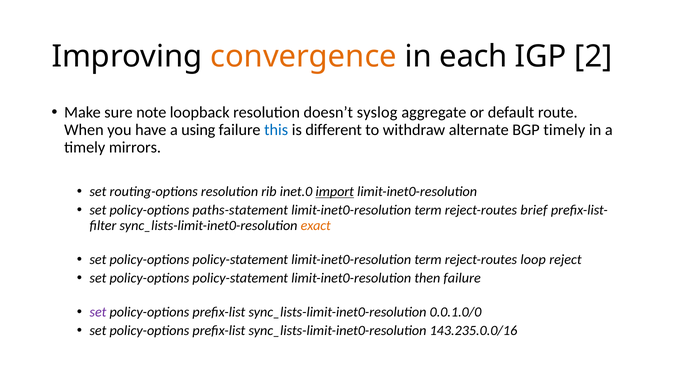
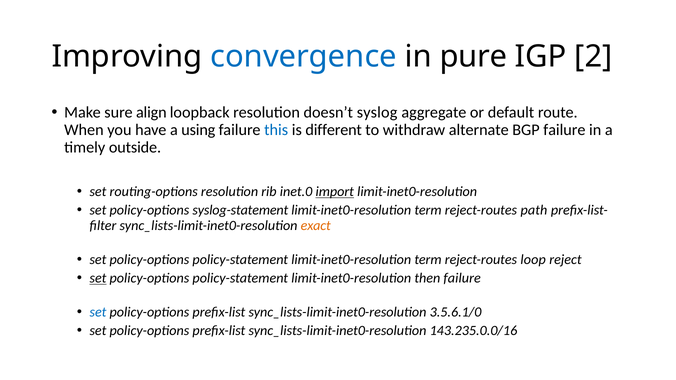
convergence colour: orange -> blue
each: each -> pure
note: note -> align
BGP timely: timely -> failure
mirrors: mirrors -> outside
paths-statement: paths-statement -> syslog-statement
brief: brief -> path
set at (98, 278) underline: none -> present
set at (98, 312) colour: purple -> blue
0.0.1.0/0: 0.0.1.0/0 -> 3.5.6.1/0
